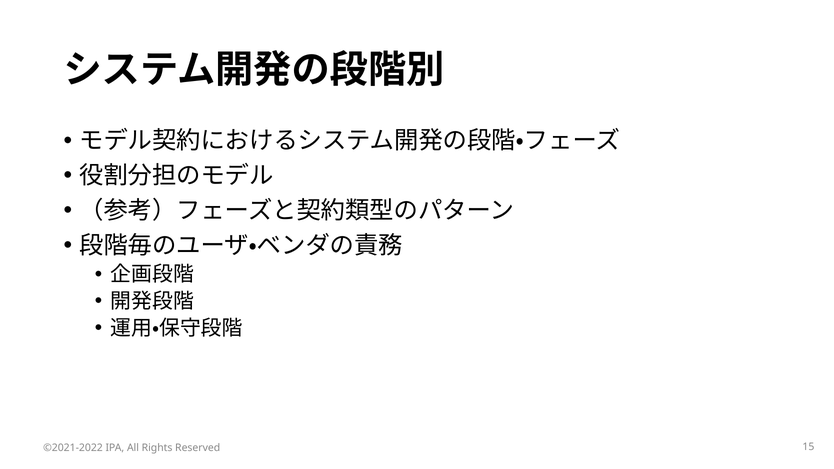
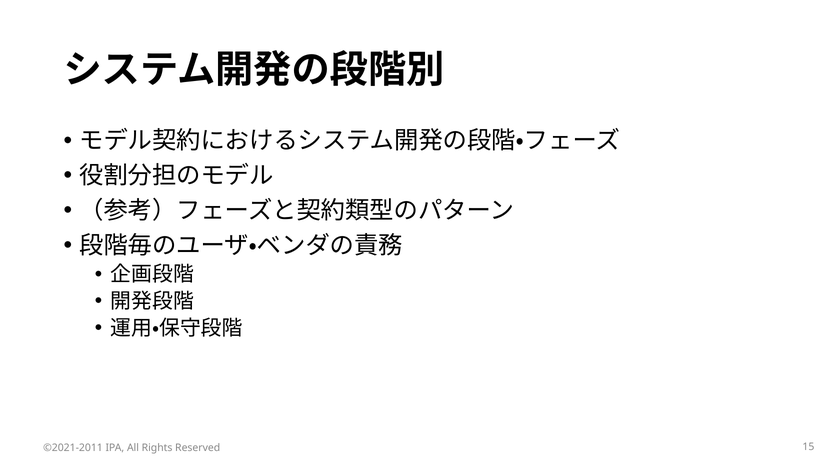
©2021-2022: ©2021-2022 -> ©2021-2011
